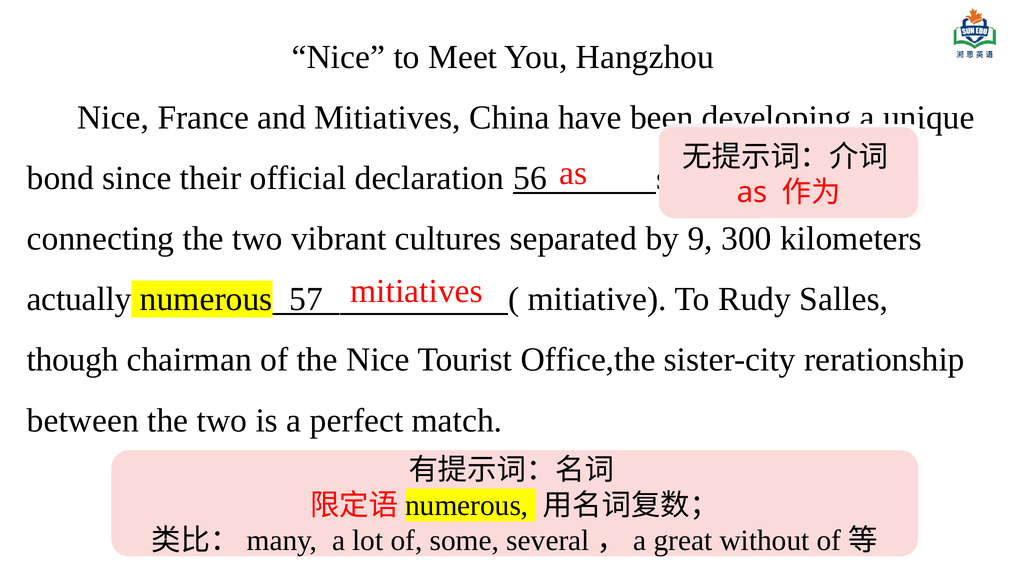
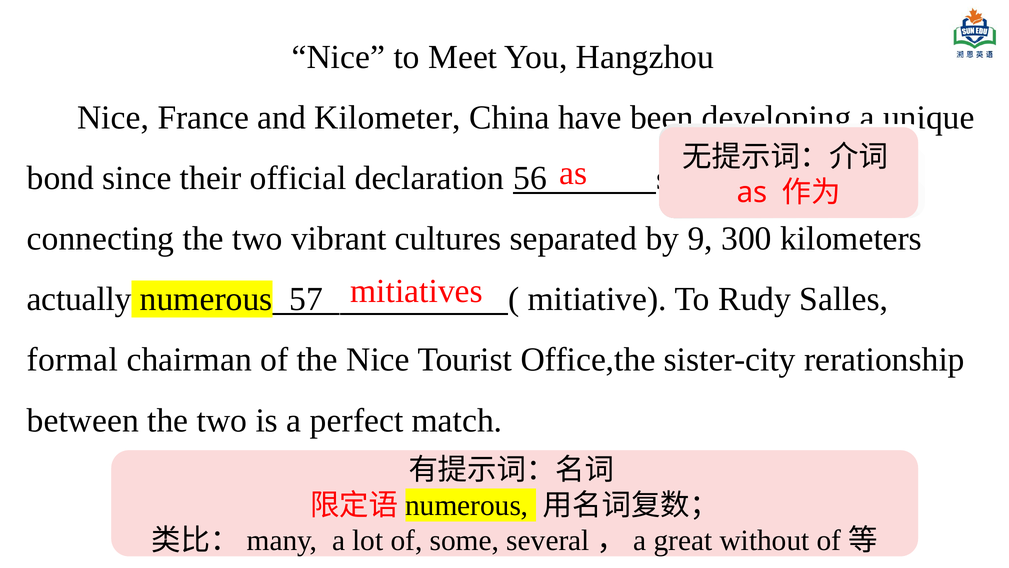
and Mitiatives: Mitiatives -> Kilometer
though: though -> formal
